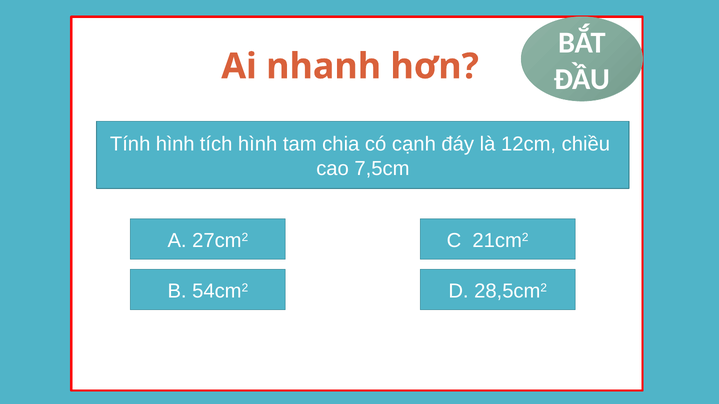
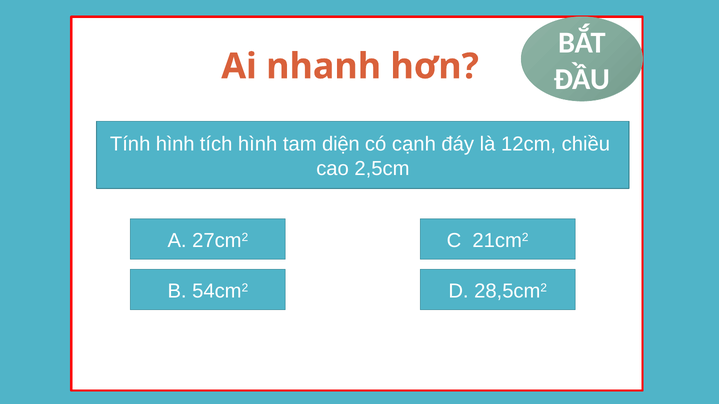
chia: chia -> diện
7,5cm: 7,5cm -> 2,5cm
